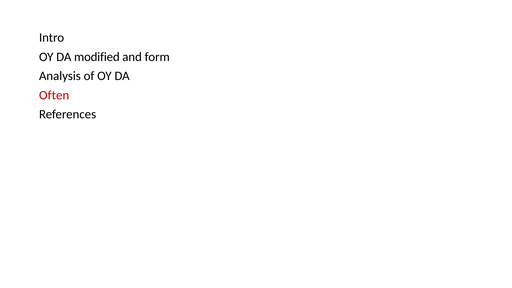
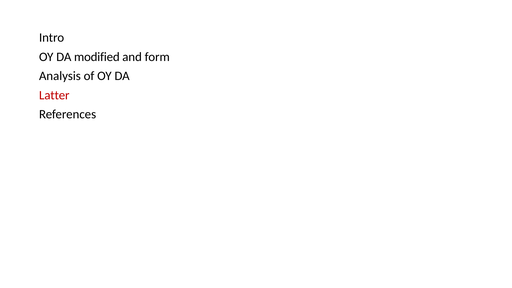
Often: Often -> Latter
